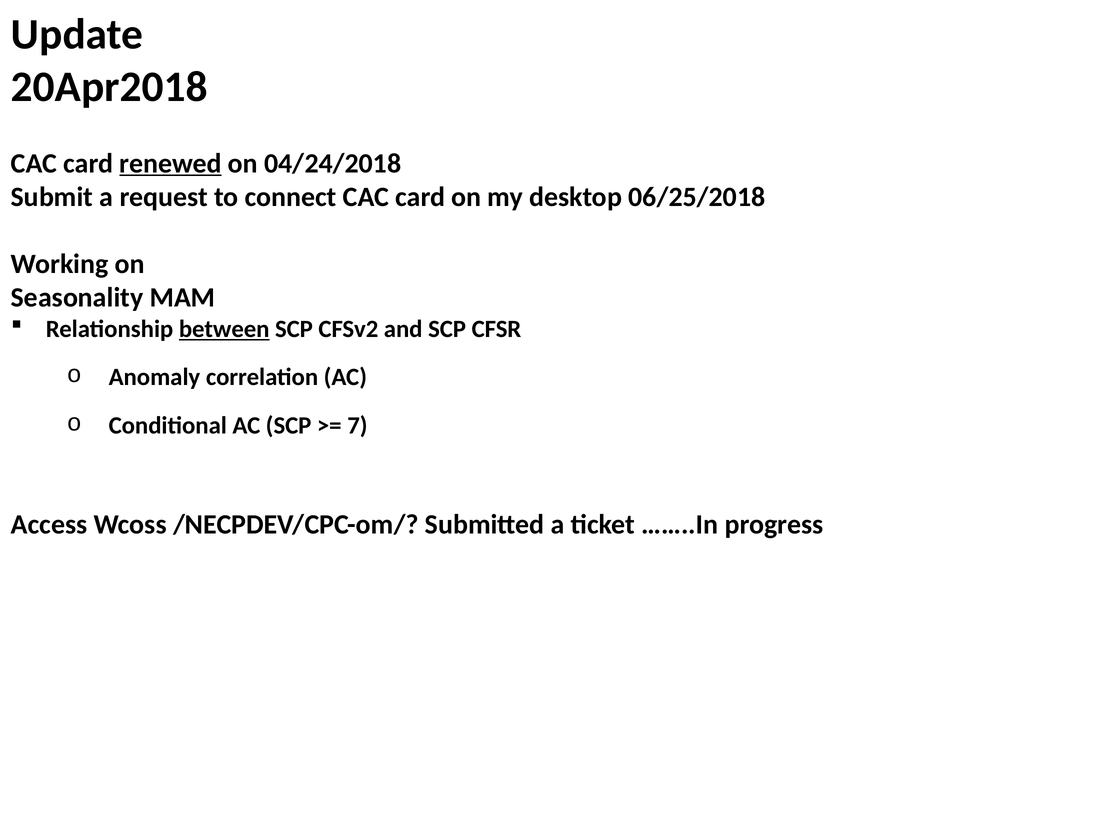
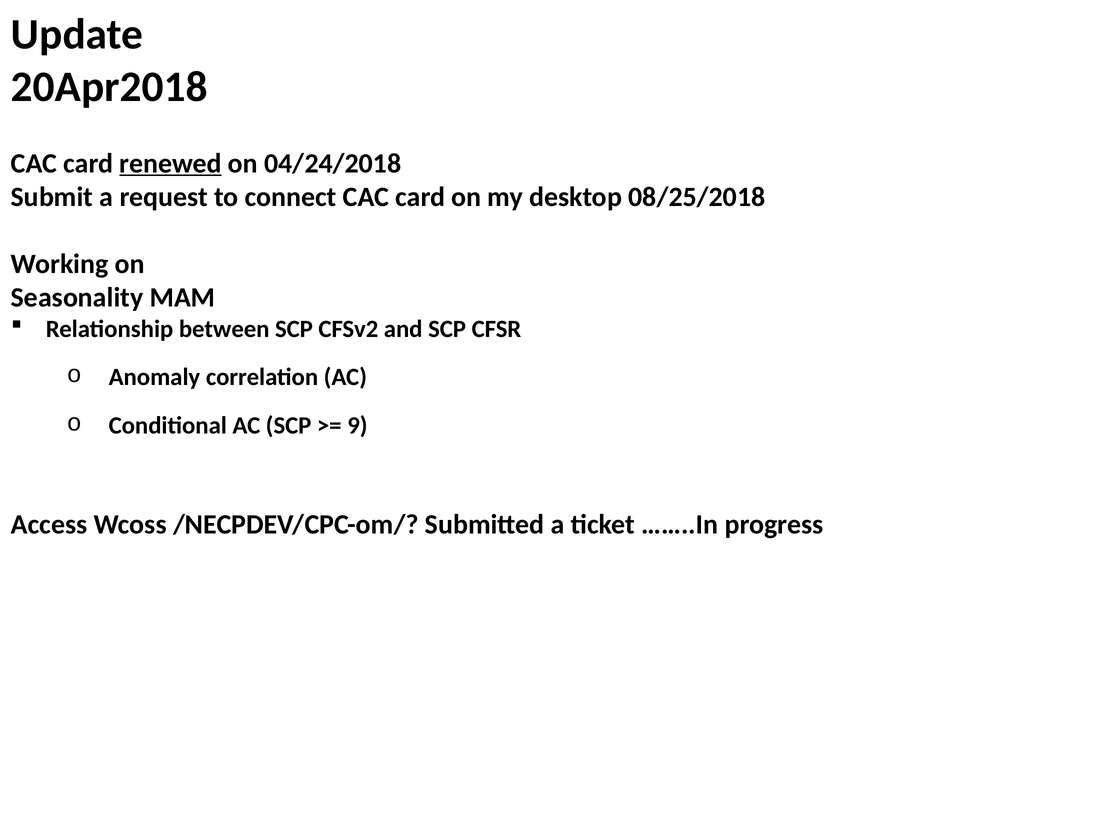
06/25/2018: 06/25/2018 -> 08/25/2018
between underline: present -> none
7: 7 -> 9
